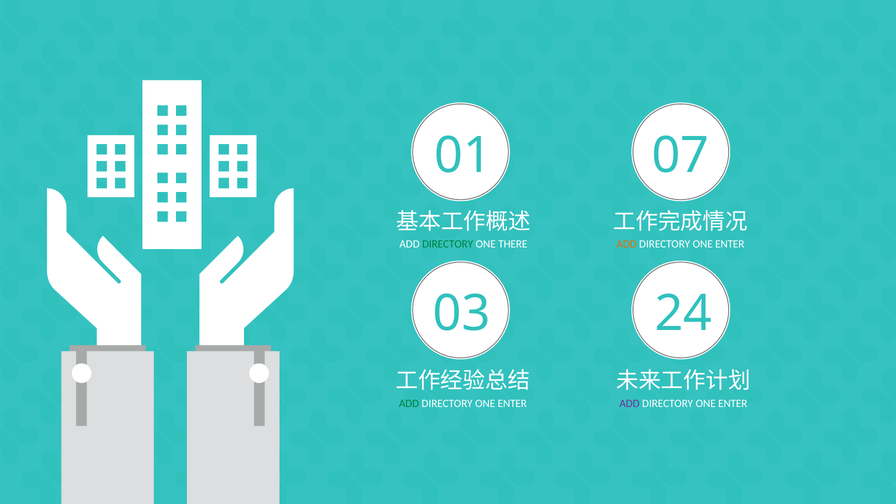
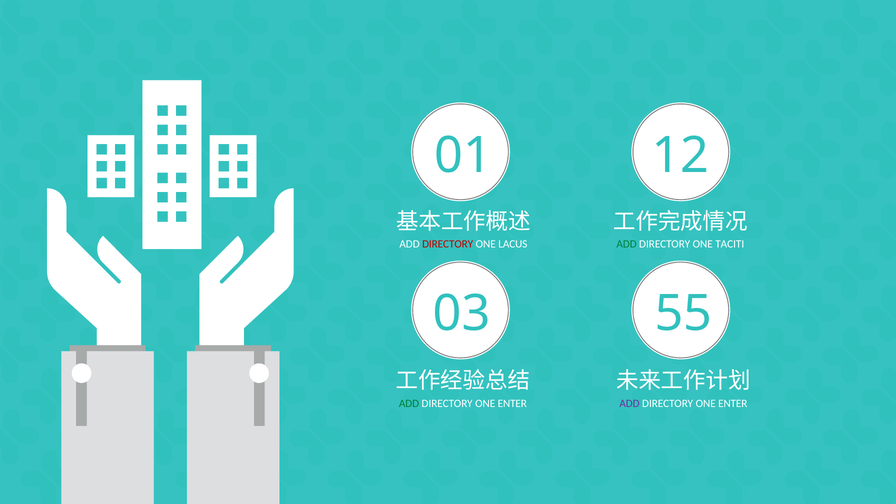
07: 07 -> 12
DIRECTORY at (448, 244) colour: green -> red
THERE: THERE -> LACUS
ADD at (627, 244) colour: orange -> green
ENTER at (730, 244): ENTER -> TACITI
24: 24 -> 55
